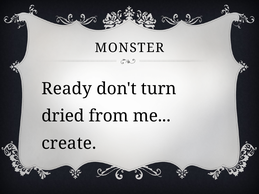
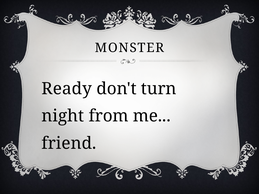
dried: dried -> night
create: create -> friend
